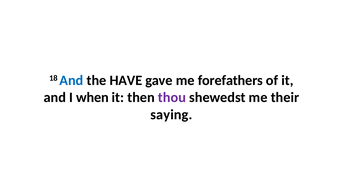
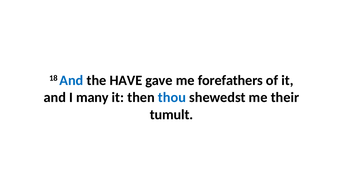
when: when -> many
thou colour: purple -> blue
saying: saying -> tumult
